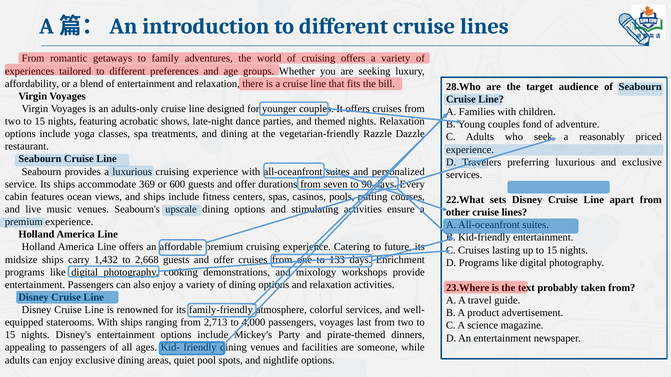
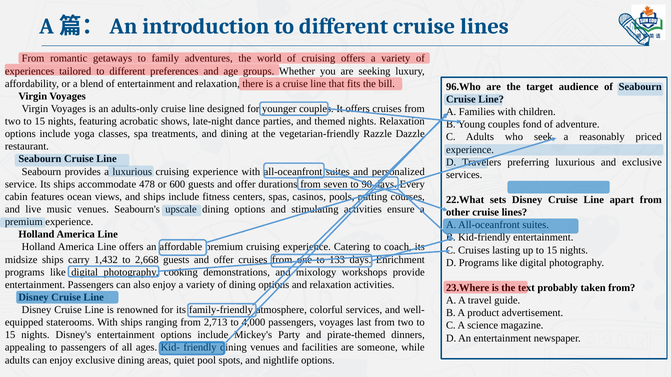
28.Who: 28.Who -> 96.Who
369: 369 -> 478
future: future -> coach
